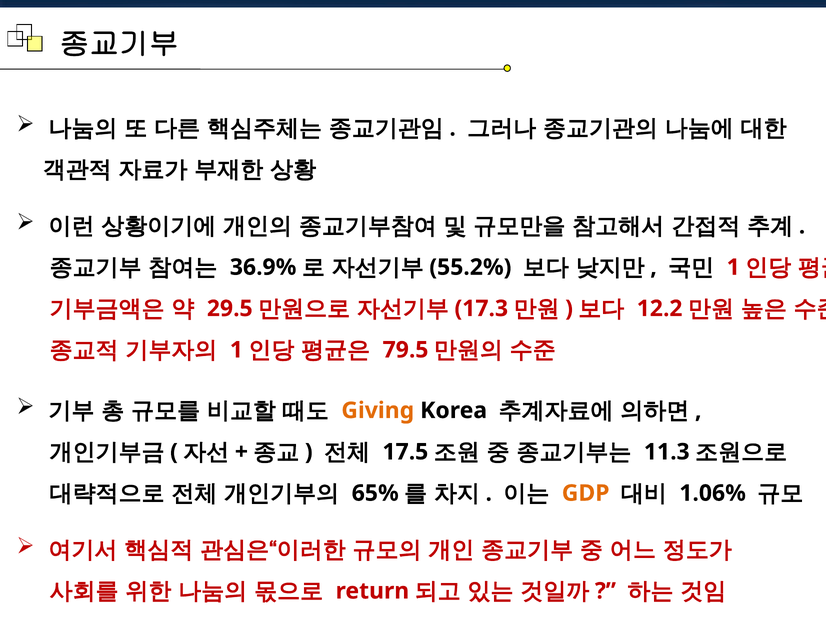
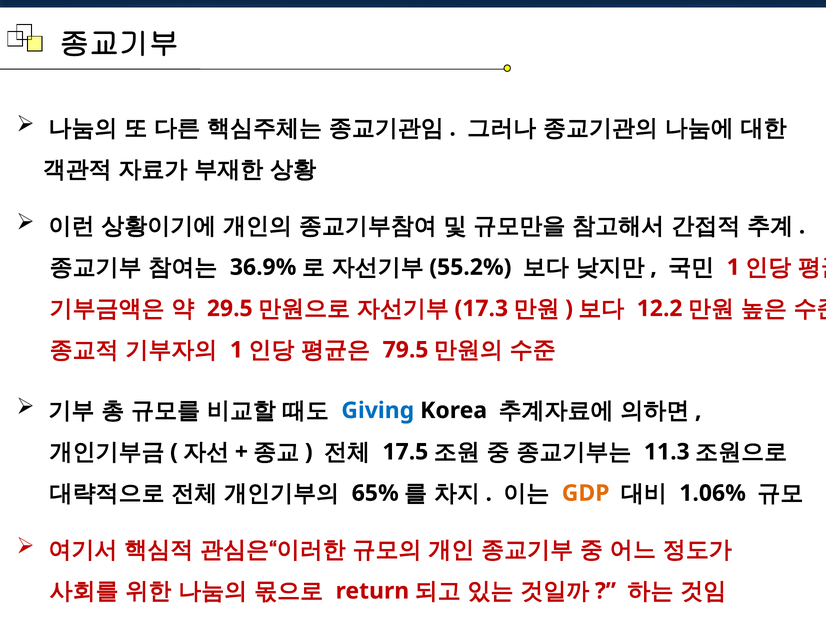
Giving colour: orange -> blue
